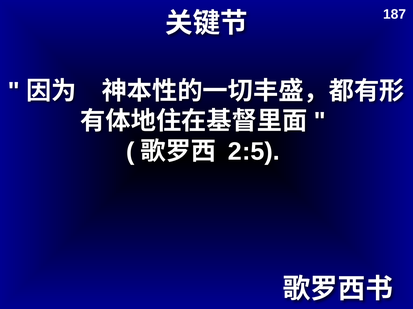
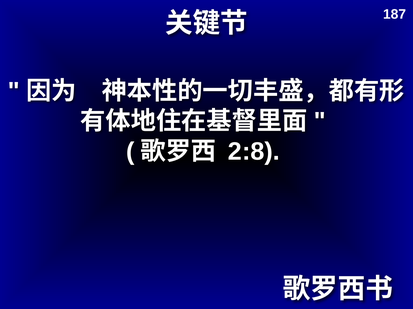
2:5: 2:5 -> 2:8
